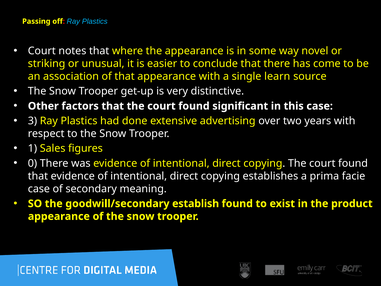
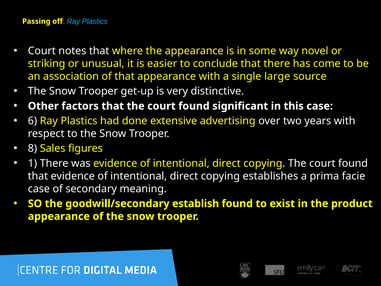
learn: learn -> large
3: 3 -> 6
1: 1 -> 8
0: 0 -> 1
